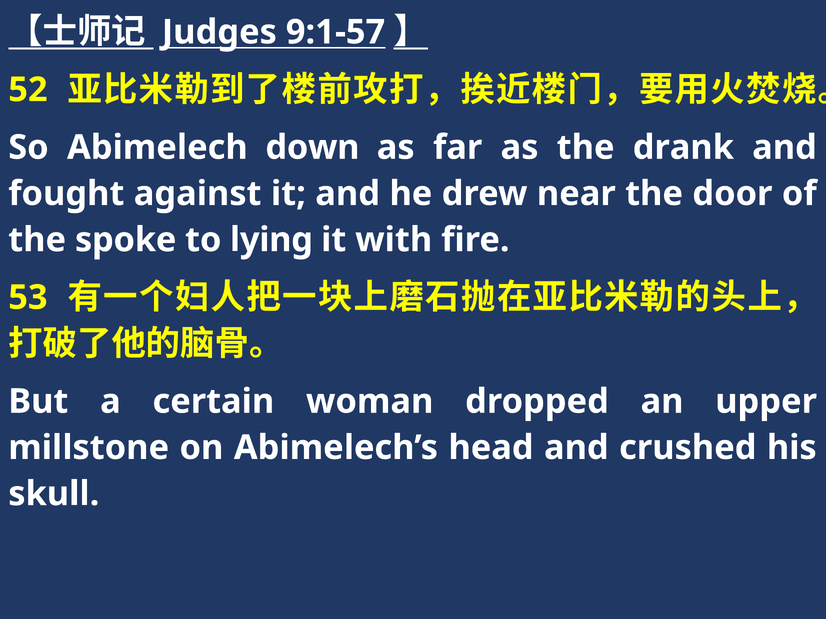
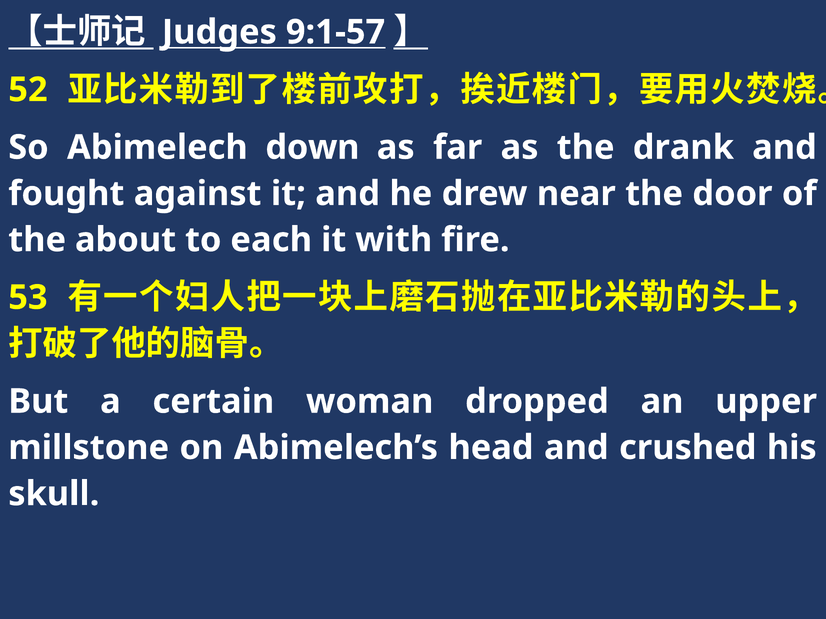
spoke: spoke -> about
lying: lying -> each
